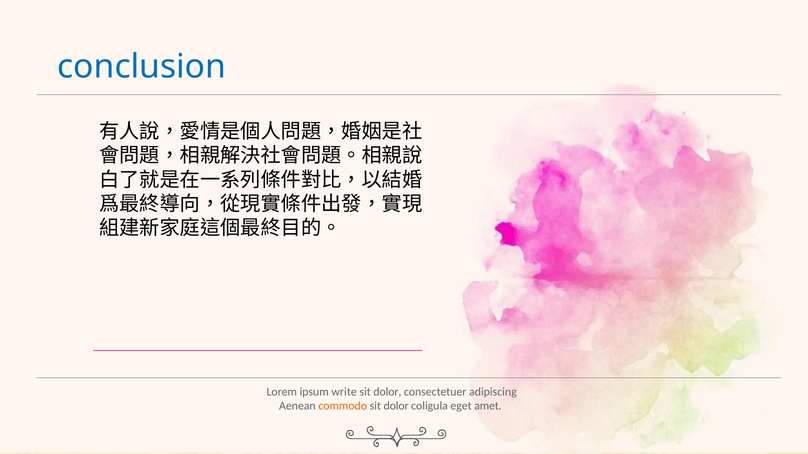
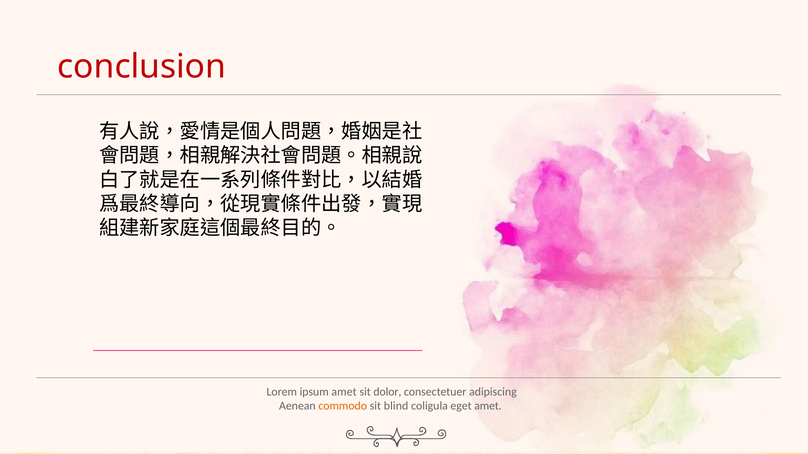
conclusion colour: blue -> red
ipsum write: write -> amet
dolor at (396, 406): dolor -> blind
